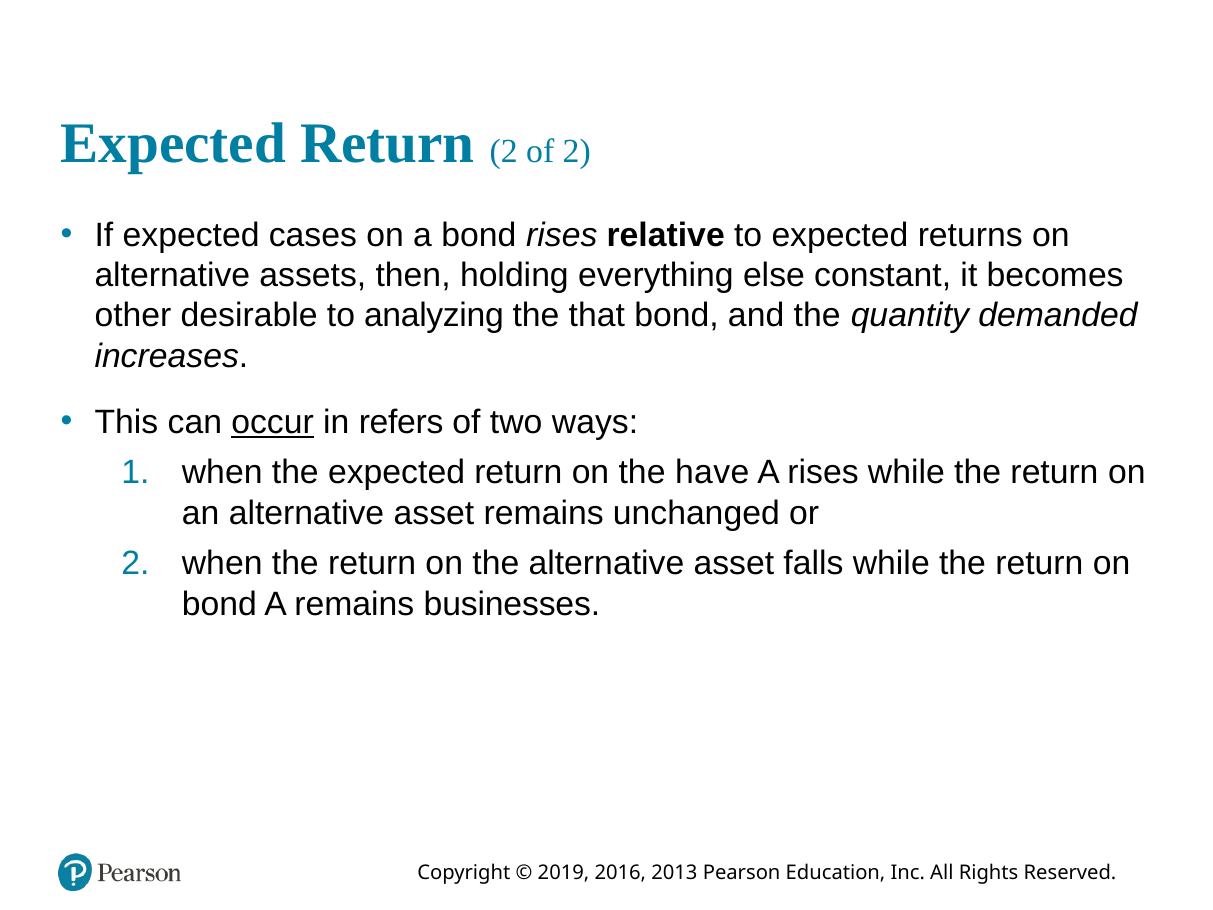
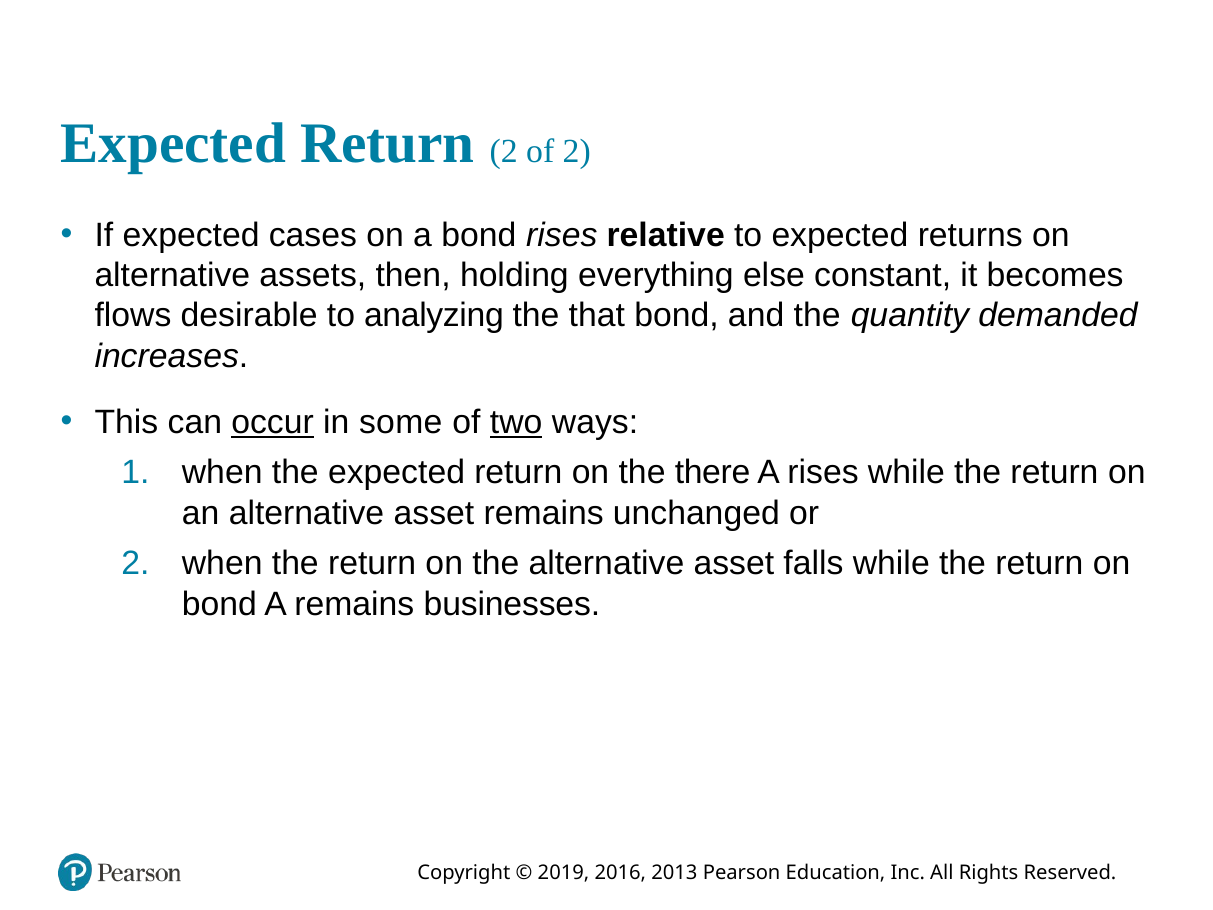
other: other -> flows
refers: refers -> some
two underline: none -> present
have: have -> there
